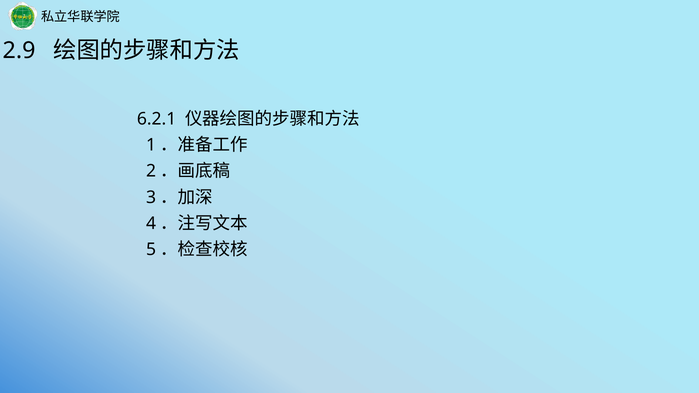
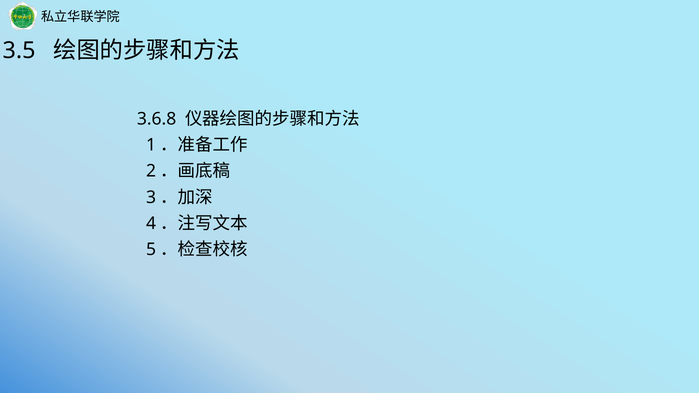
2.9: 2.9 -> 3.5
6.2.1: 6.2.1 -> 3.6.8
